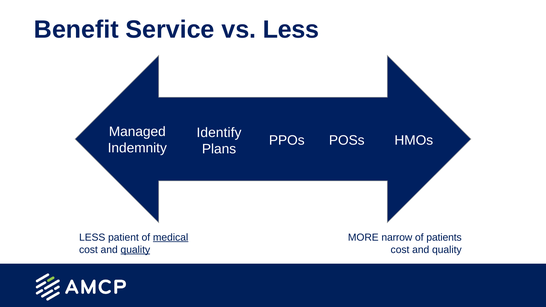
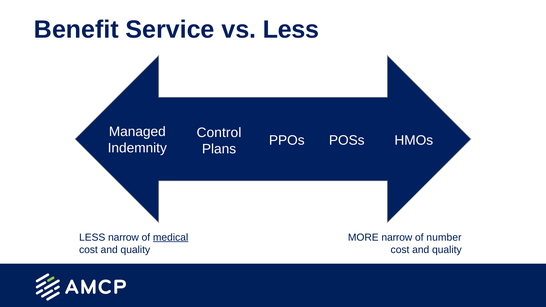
Identify: Identify -> Control
LESS patient: patient -> narrow
patients: patients -> number
quality at (135, 250) underline: present -> none
